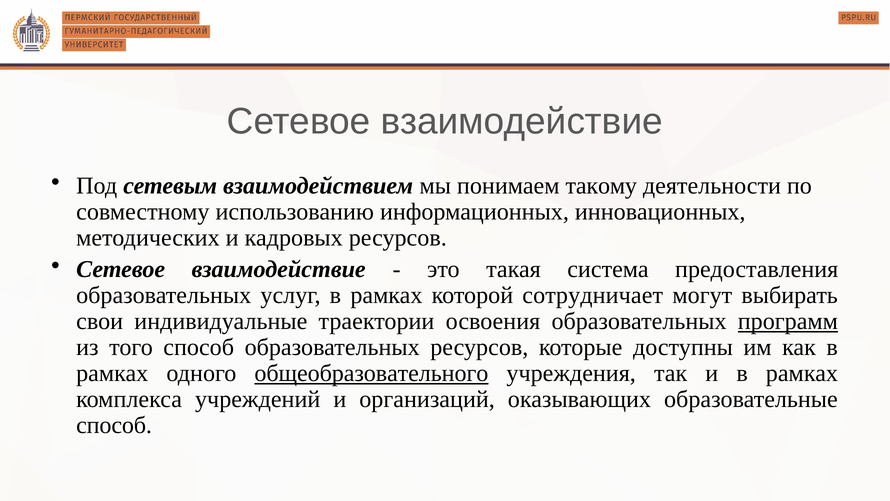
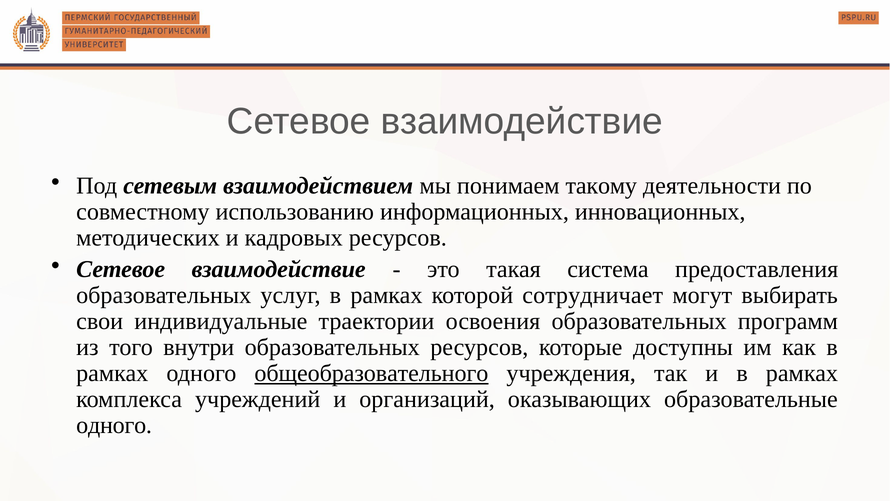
программ underline: present -> none
того способ: способ -> внутри
способ at (114, 425): способ -> одного
